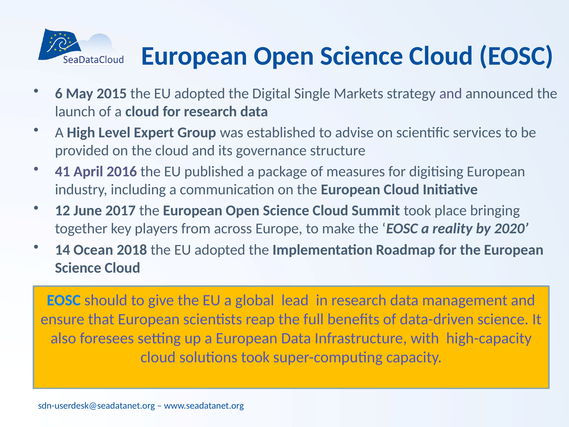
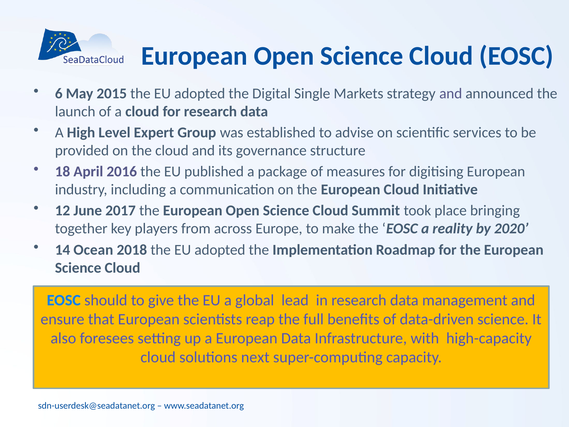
41: 41 -> 18
solutions took: took -> next
